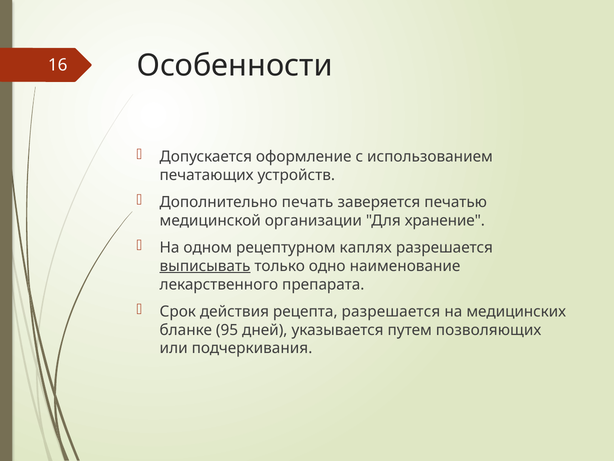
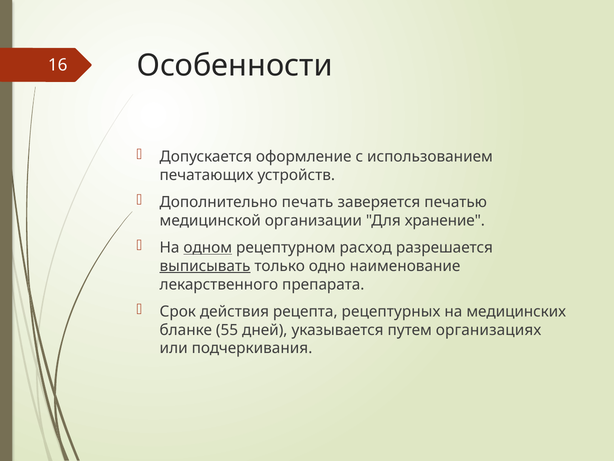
одном underline: none -> present
каплях: каплях -> расход
рецепта разрешается: разрешается -> рецептурных
95: 95 -> 55
позволяющих: позволяющих -> организациях
